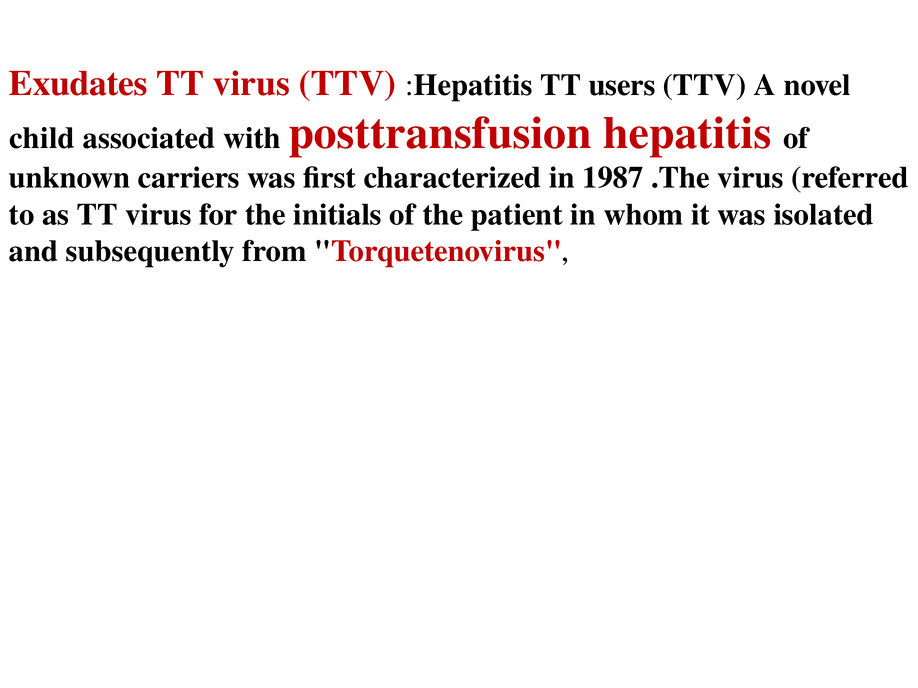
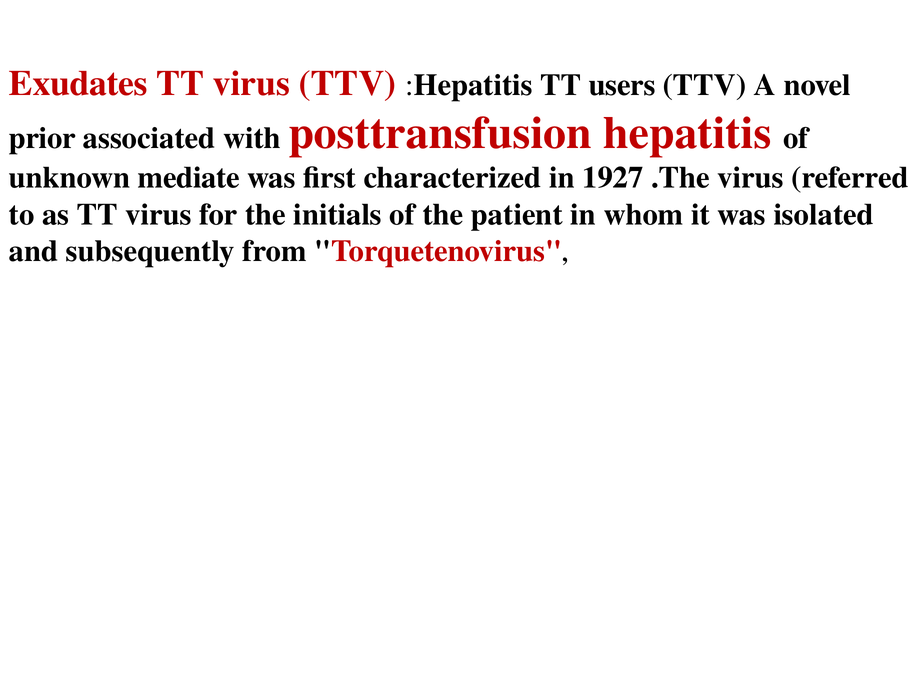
child: child -> prior
carriers: carriers -> mediate
1987: 1987 -> 1927
